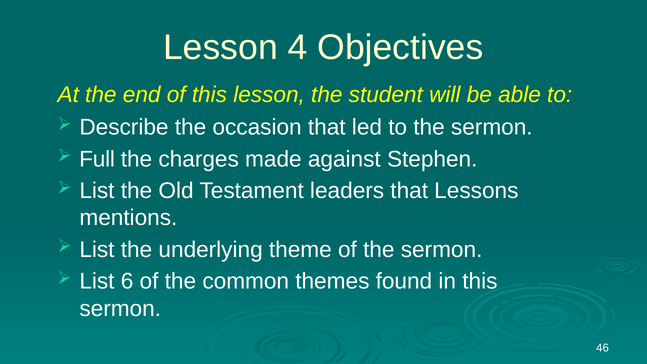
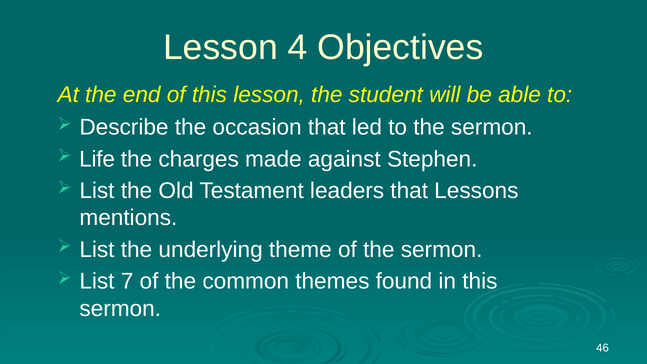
Full: Full -> Life
6: 6 -> 7
